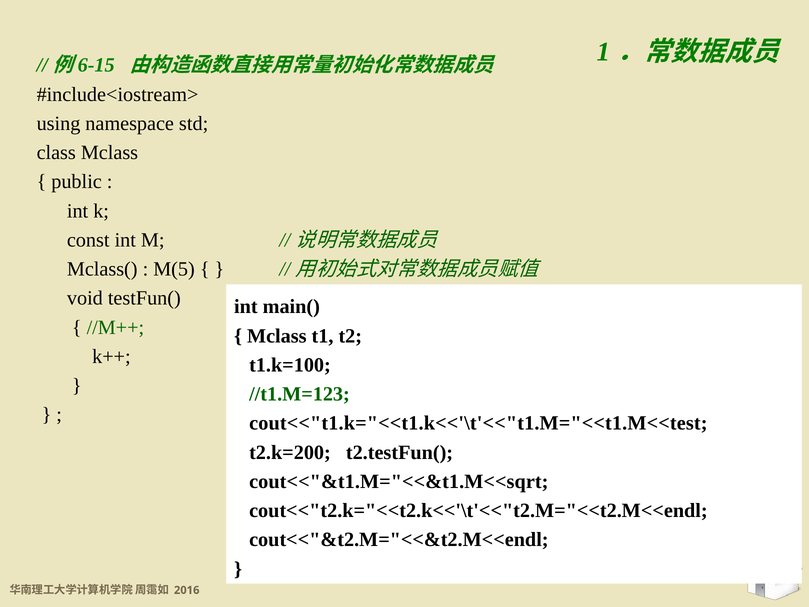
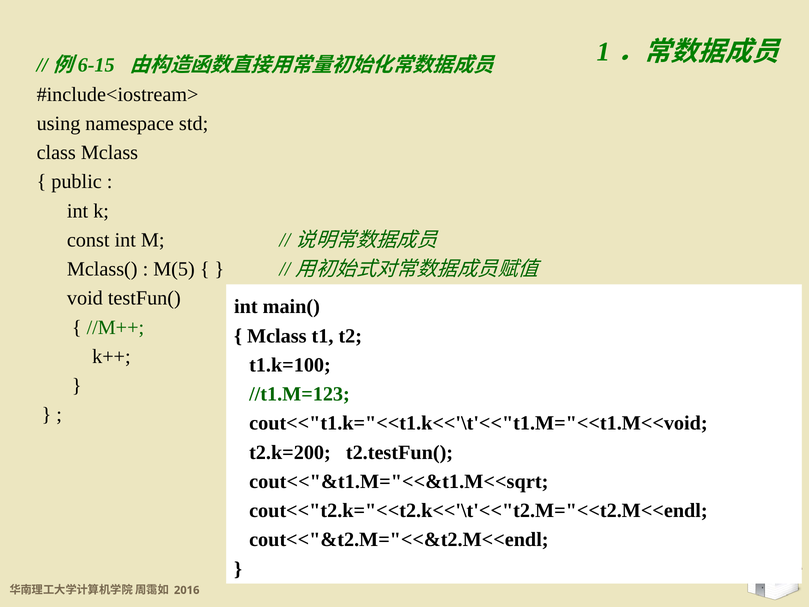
cout<<"t1.k="<<t1.k<<'\t'<<"t1.M="<<t1.M<<test: cout<<"t1.k="<<t1.k<<'\t'<<"t1.M="<<t1.M<<test -> cout<<"t1.k="<<t1.k<<'\t'<<"t1.M="<<t1.M<<void
